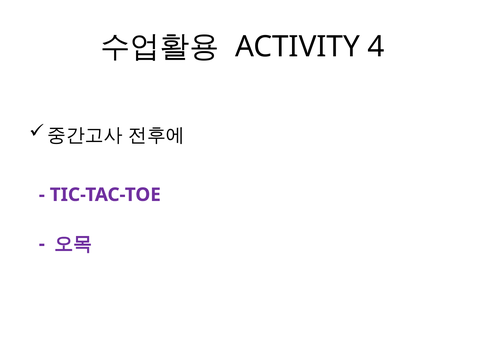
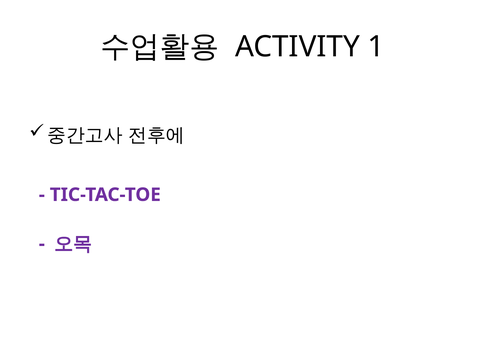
4: 4 -> 1
